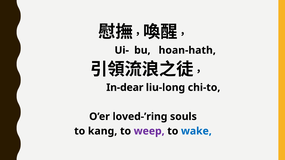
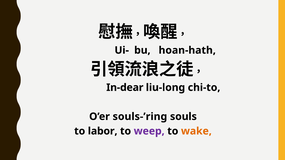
loved-’ring: loved-’ring -> souls-’ring
kang: kang -> labor
wake colour: blue -> orange
